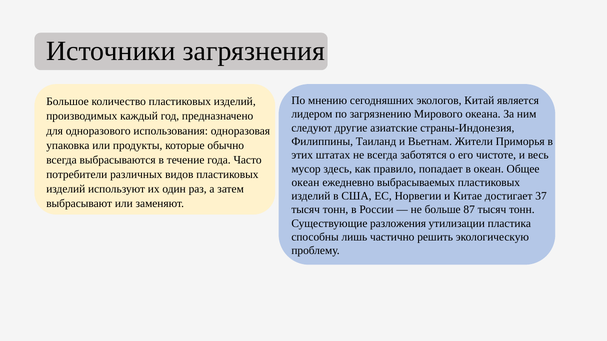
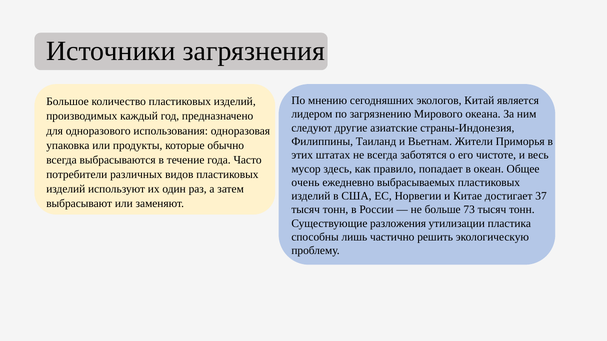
океан at (305, 183): океан -> очень
87: 87 -> 73
